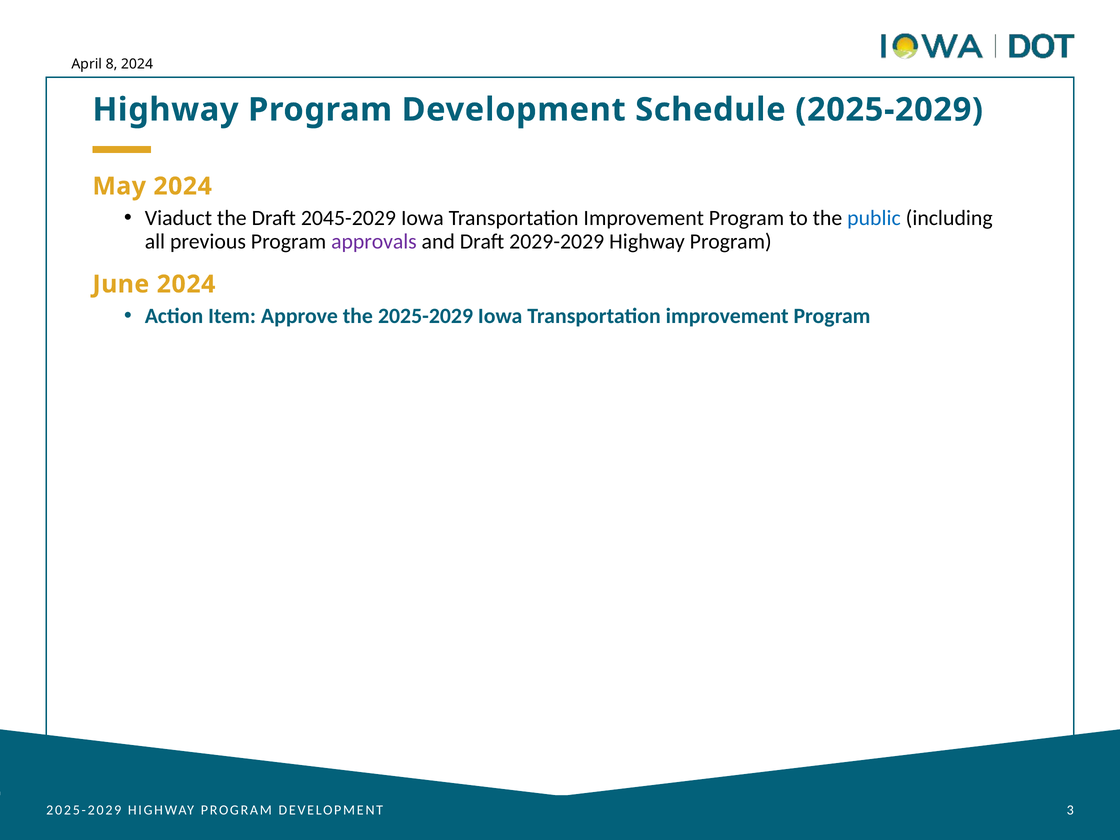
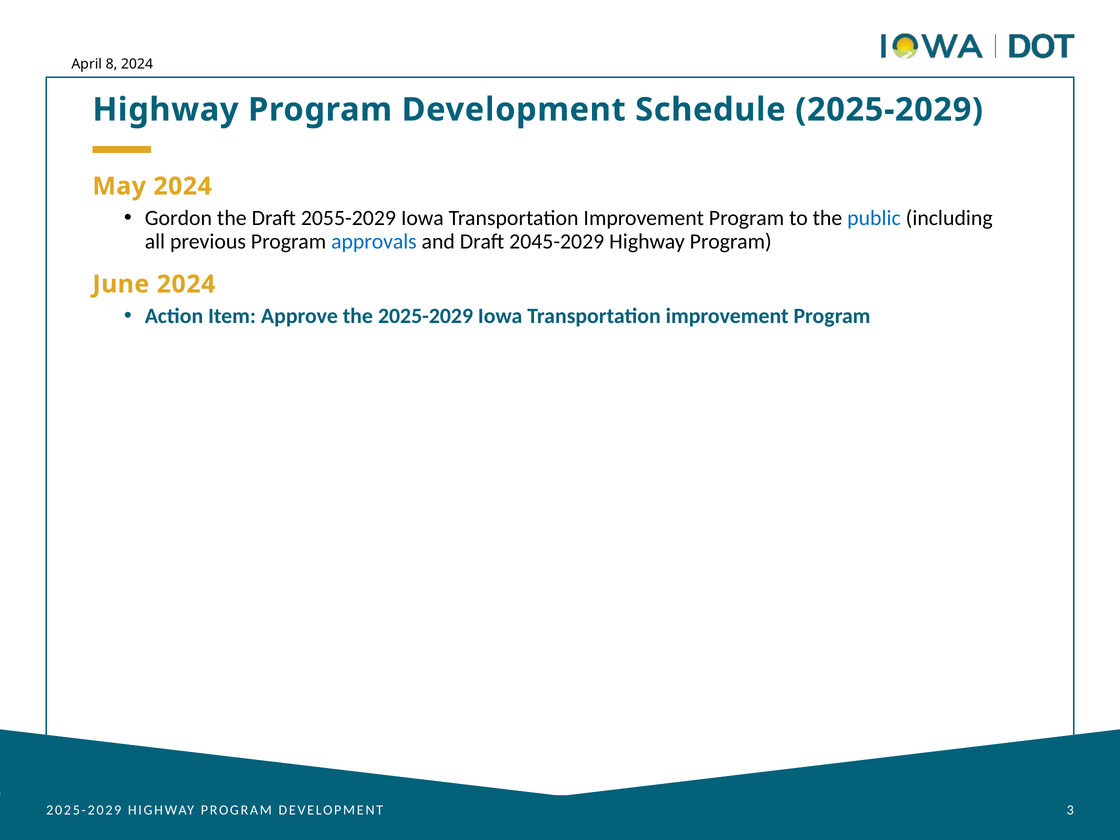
Viaduct: Viaduct -> Gordon
2045-2029: 2045-2029 -> 2055-2029
approvals colour: purple -> blue
2029-2029: 2029-2029 -> 2045-2029
